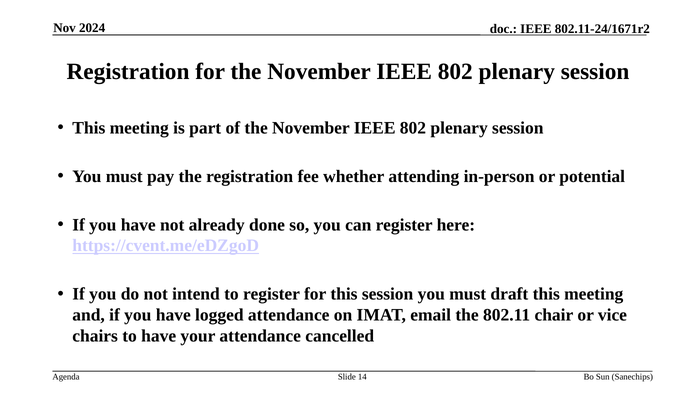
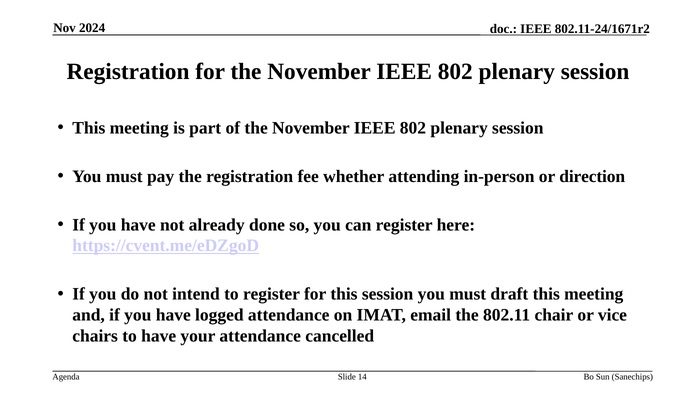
potential: potential -> direction
